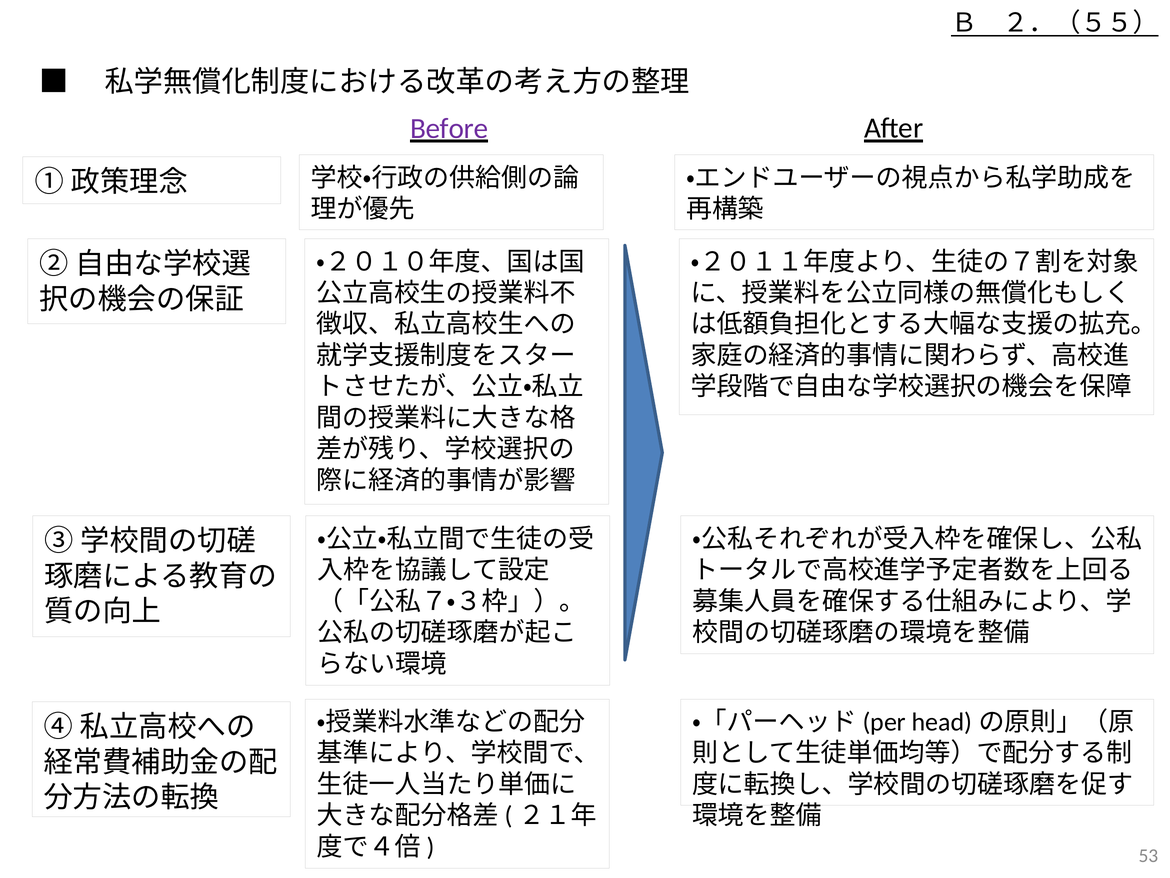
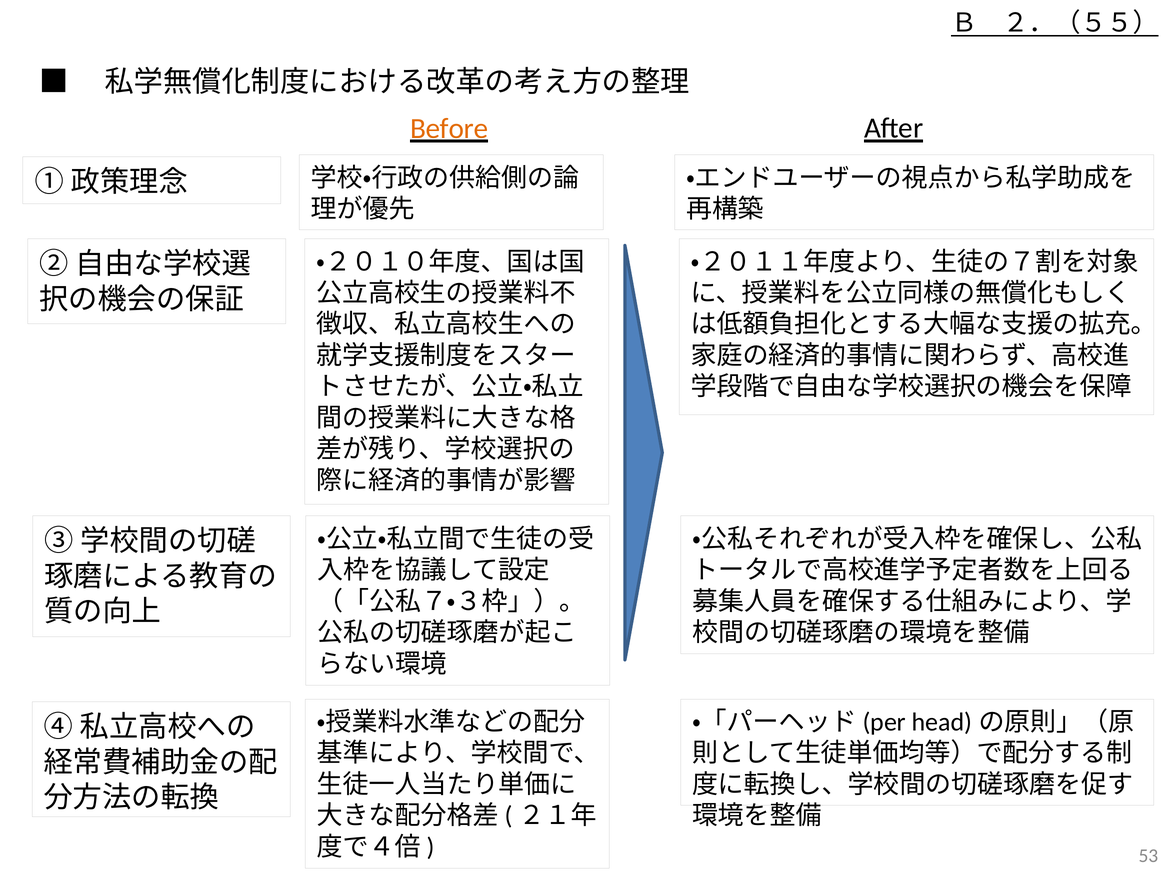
Before colour: purple -> orange
